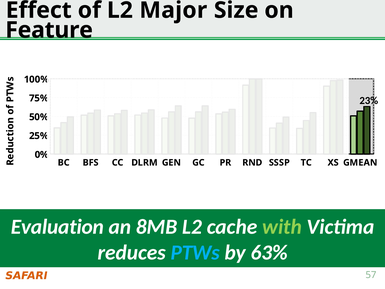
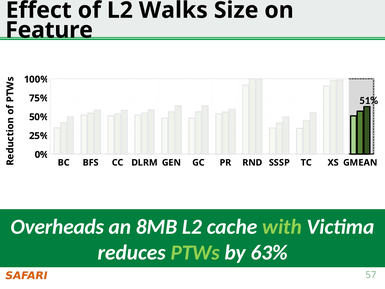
Major: Major -> Walks
23%: 23% -> 51%
Evaluation: Evaluation -> Overheads
PTWs colour: light blue -> light green
